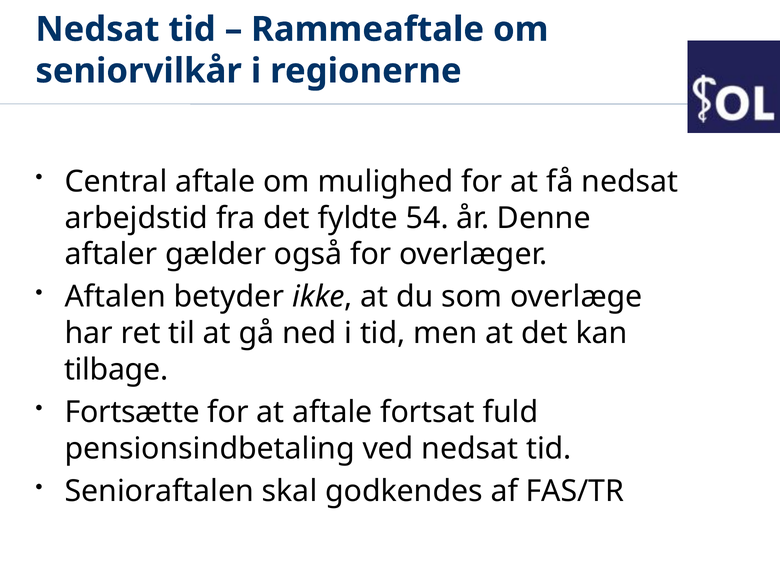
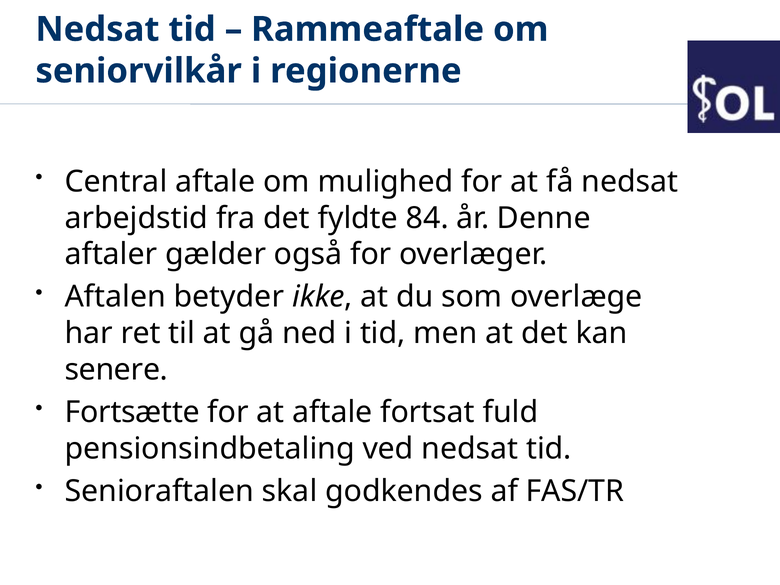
54: 54 -> 84
tilbage: tilbage -> senere
